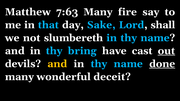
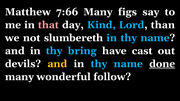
7:63: 7:63 -> 7:66
fire: fire -> figs
that colour: light blue -> pink
Sake: Sake -> Kind
shall: shall -> than
out underline: present -> none
deceit: deceit -> follow
